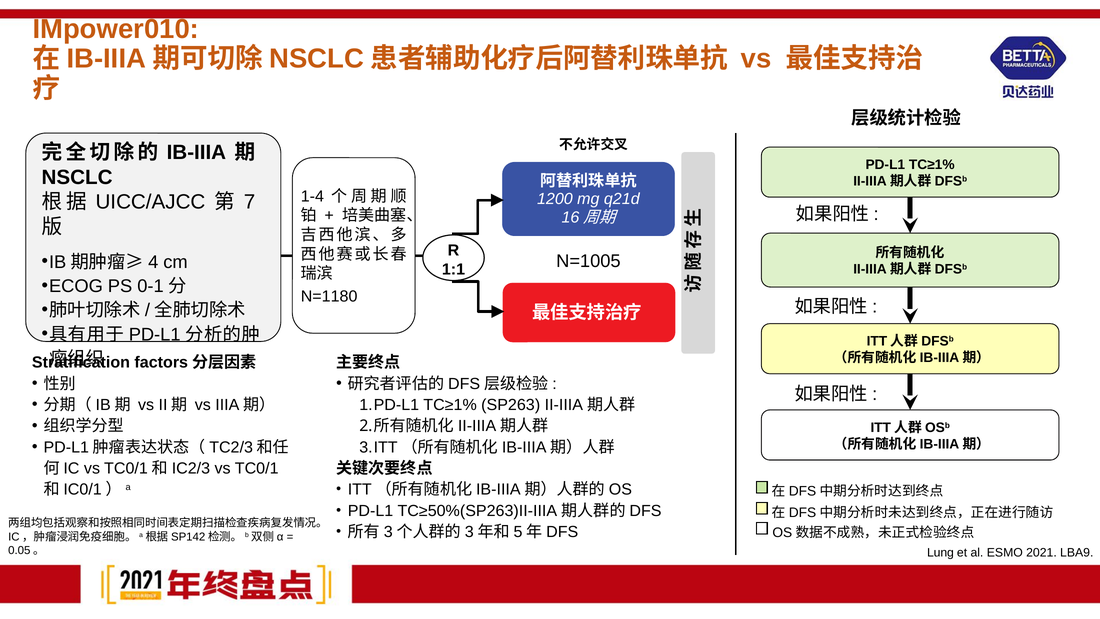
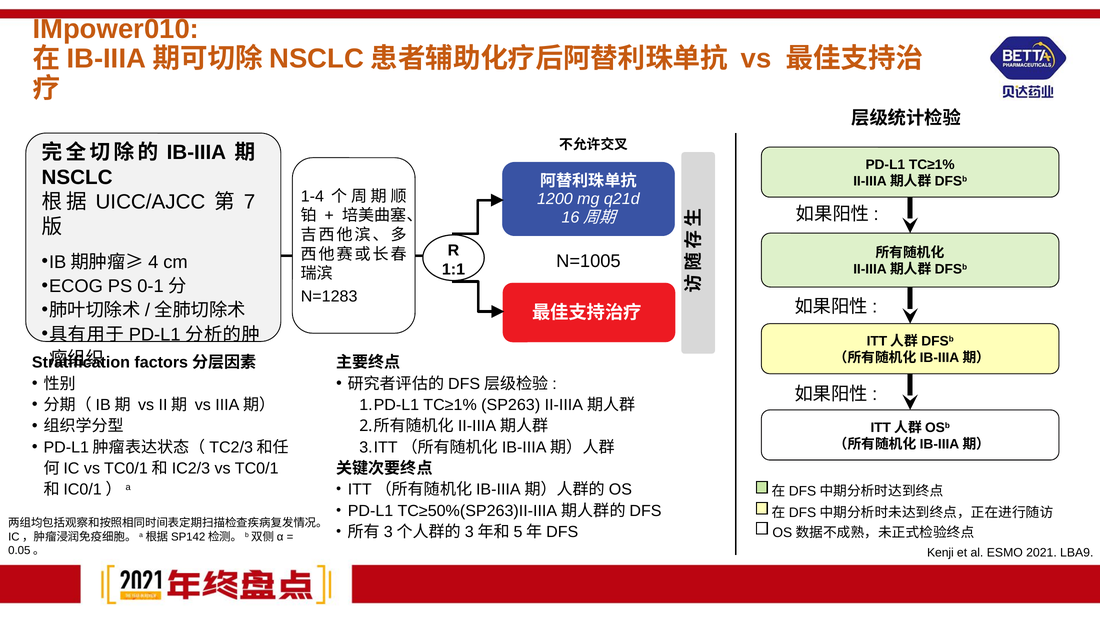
N=1180: N=1180 -> N=1283
Lung: Lung -> Kenji
